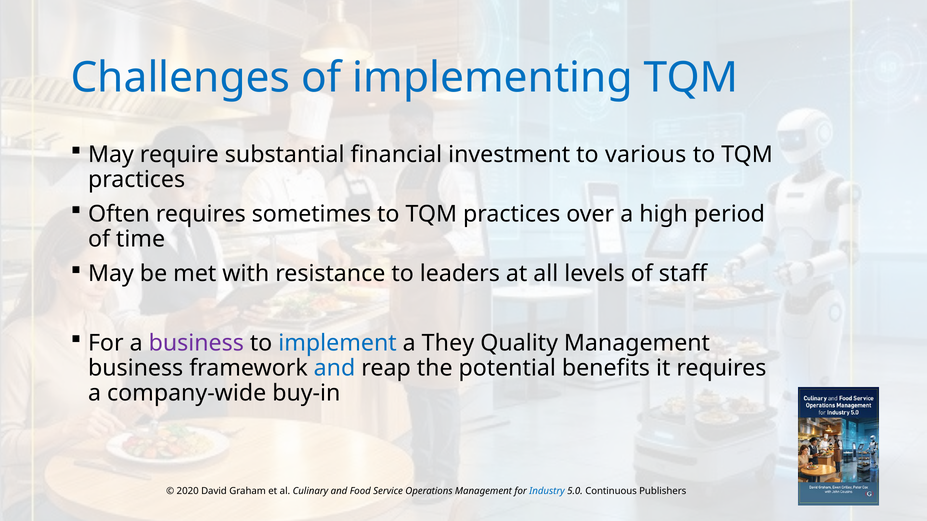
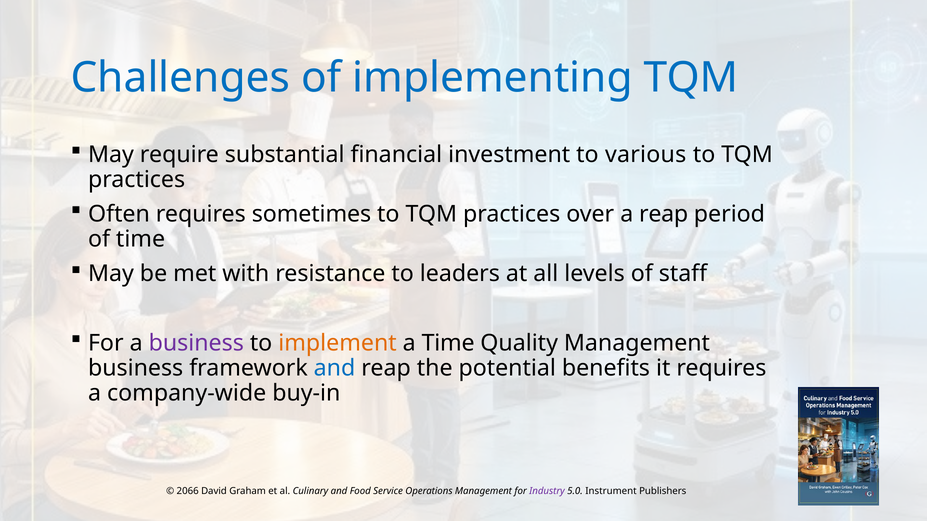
a high: high -> reap
implement colour: blue -> orange
a They: They -> Time
2020: 2020 -> 2066
Industry colour: blue -> purple
Continuous: Continuous -> Instrument
